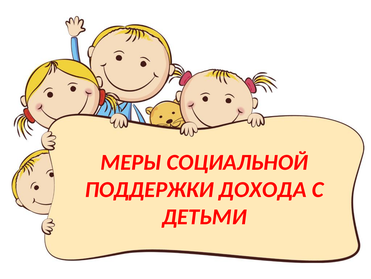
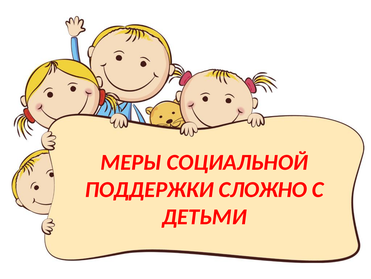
ДОХОДА: ДОХОДА -> СЛОЖНО
